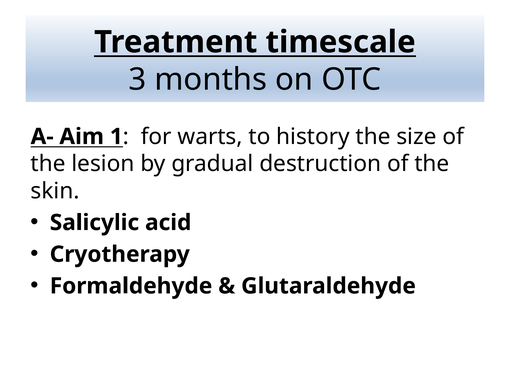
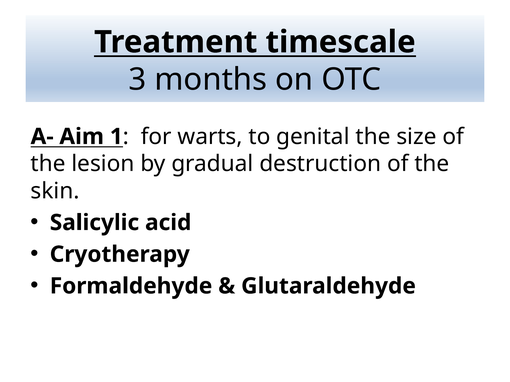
history: history -> genital
